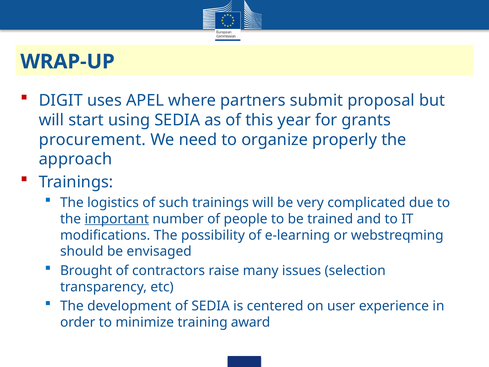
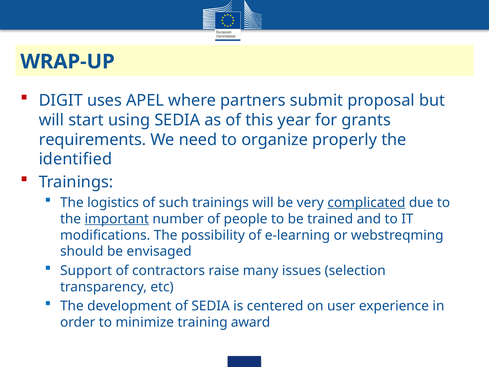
procurement: procurement -> requirements
approach: approach -> identified
complicated underline: none -> present
Brought: Brought -> Support
